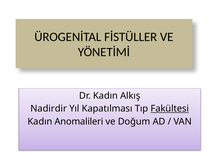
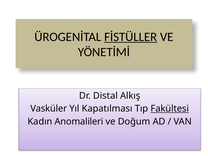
FİSTÜLLER underline: none -> present
Dr Kadın: Kadın -> Distal
Nadirdir: Nadirdir -> Vasküler
